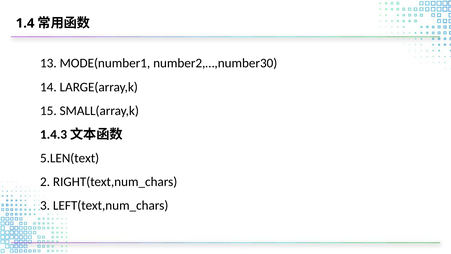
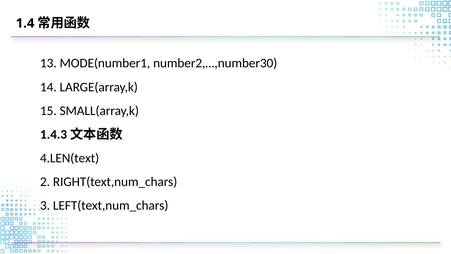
5.LEN(text: 5.LEN(text -> 4.LEN(text
